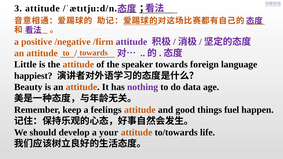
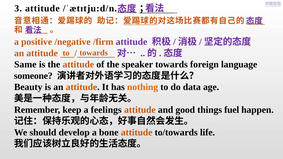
Little: Little -> Same
happiest: happiest -> someone
nothing colour: purple -> orange
your: your -> bone
